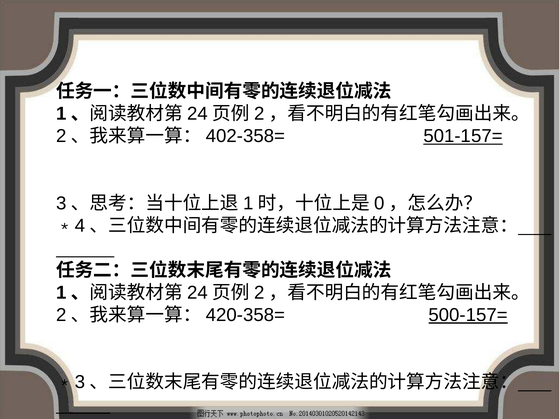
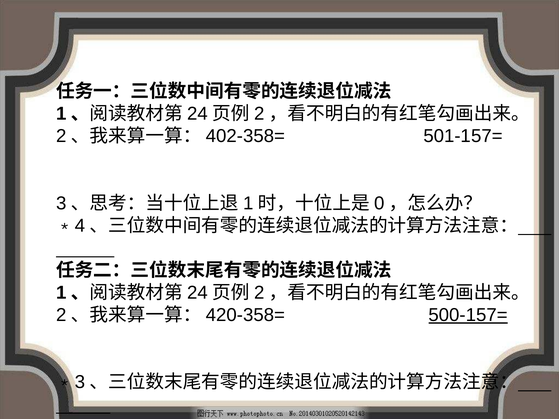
501-157= underline: present -> none
